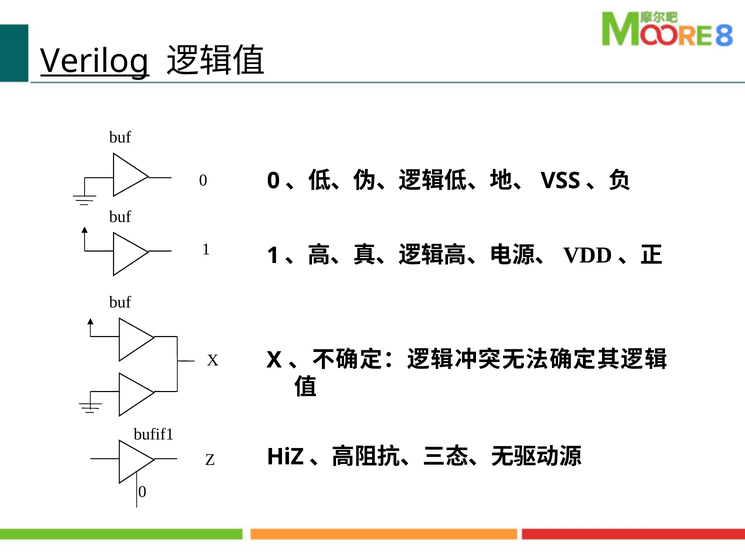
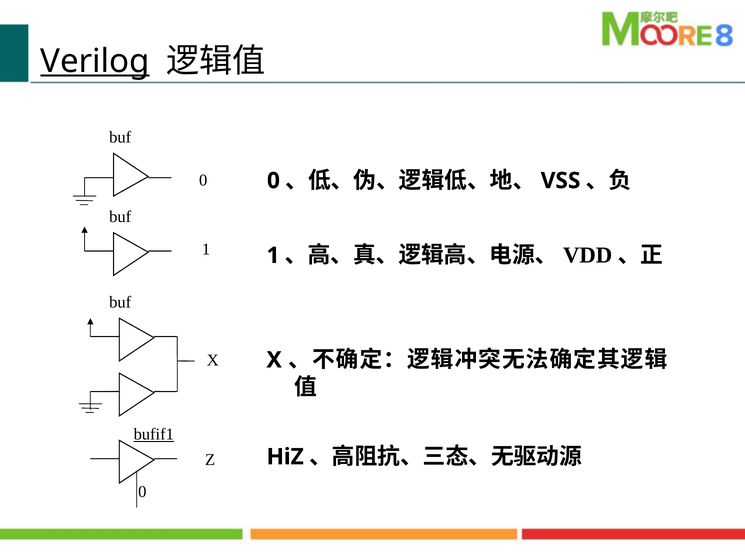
bufif1 underline: none -> present
